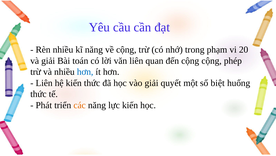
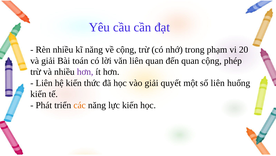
đến cộng: cộng -> quan
hơn at (85, 72) colour: blue -> purple
số biệt: biệt -> liên
thức at (38, 94): thức -> kiến
